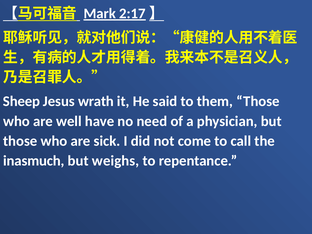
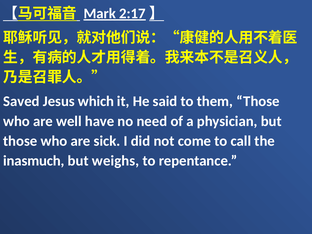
Sheep: Sheep -> Saved
wrath: wrath -> which
